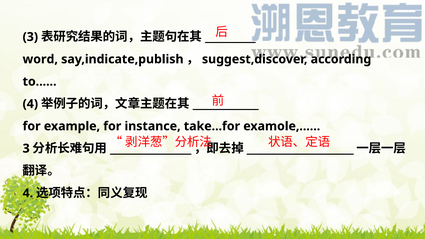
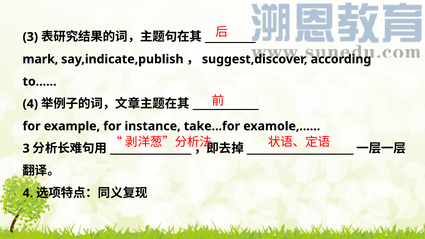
word: word -> mark
